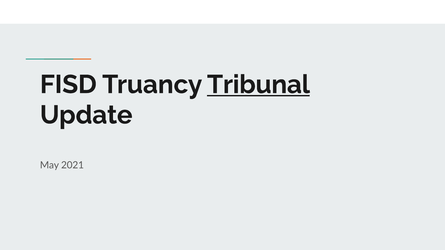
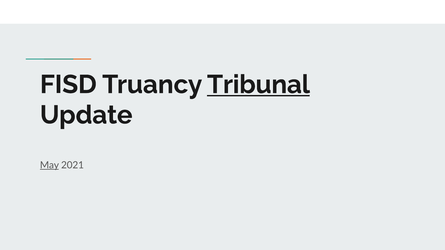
May underline: none -> present
